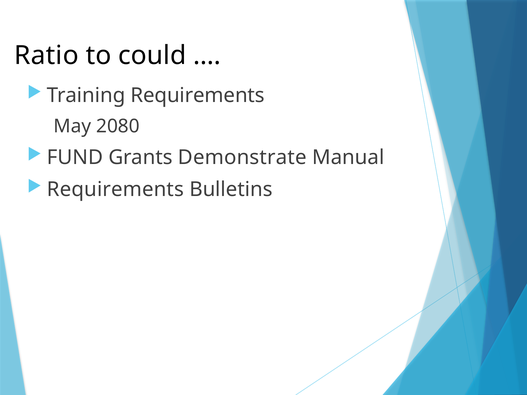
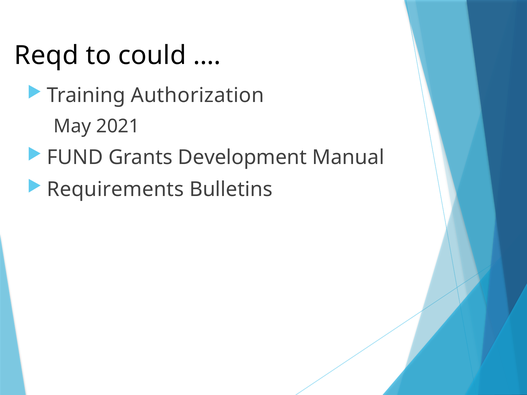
Ratio: Ratio -> Reqd
Training Requirements: Requirements -> Authorization
2080: 2080 -> 2021
Demonstrate: Demonstrate -> Development
